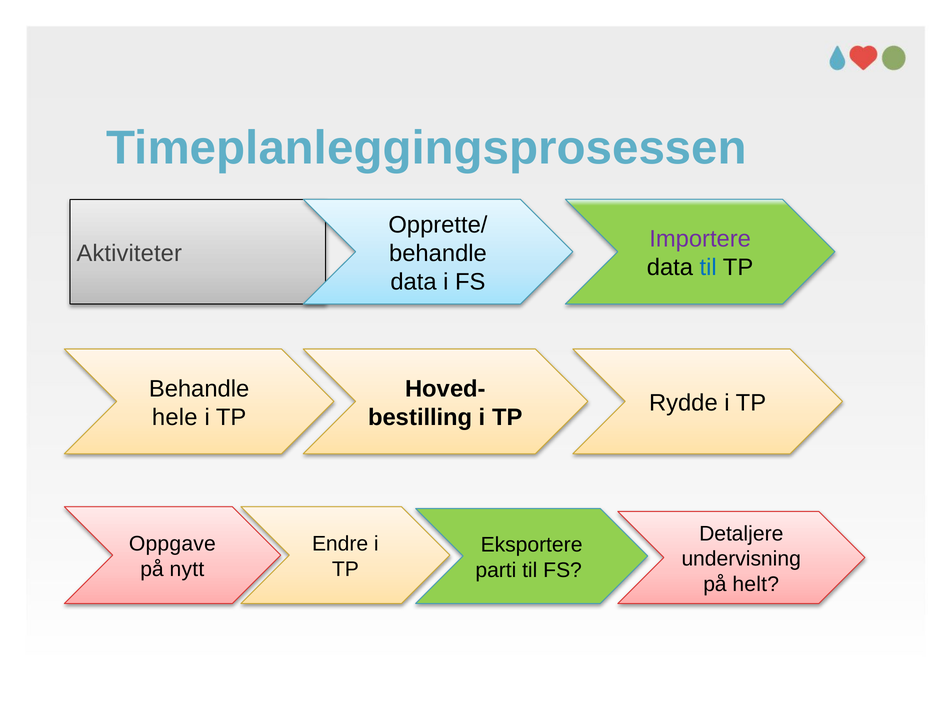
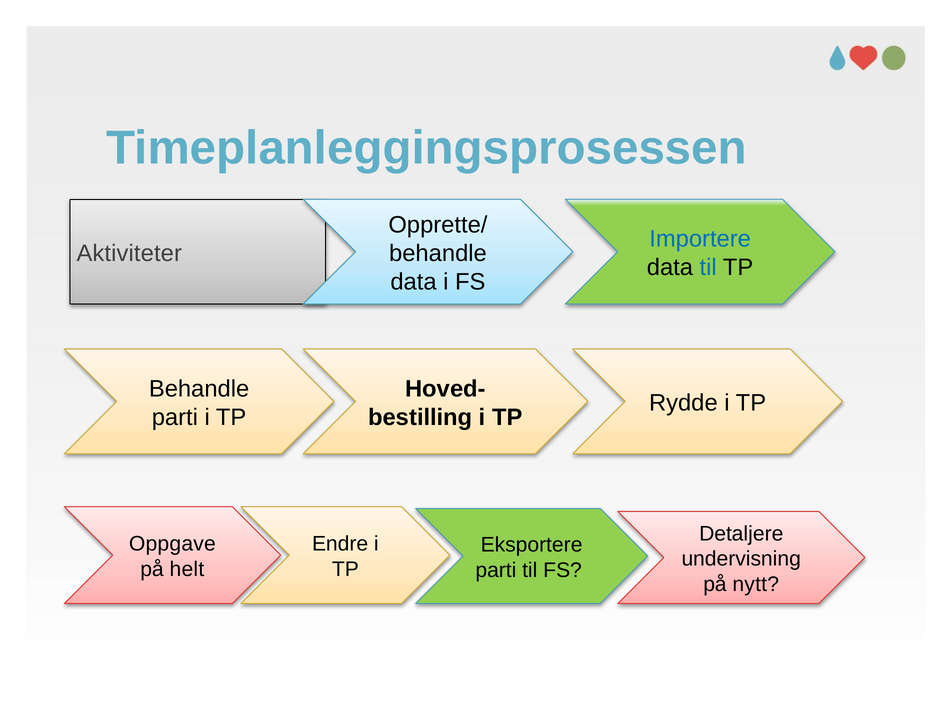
Importere colour: purple -> blue
hele at (175, 417): hele -> parti
nytt: nytt -> helt
helt: helt -> nytt
